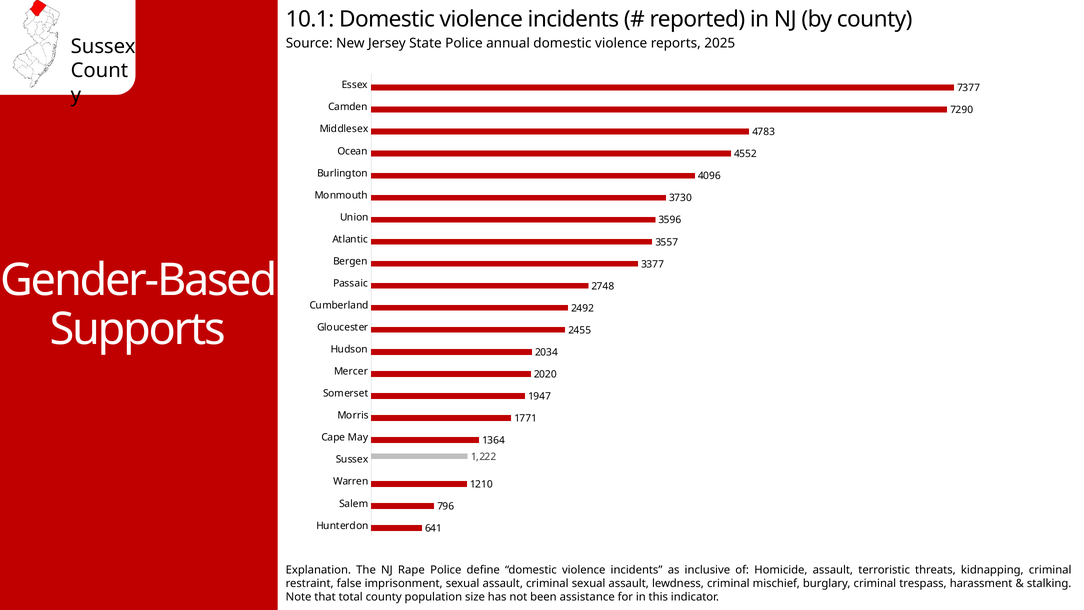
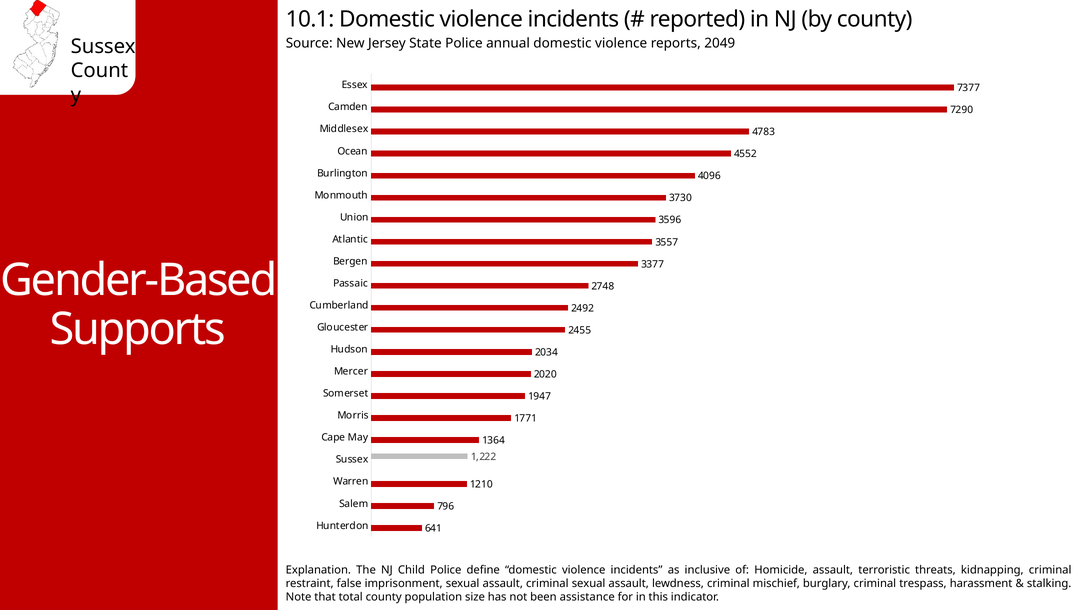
2025: 2025 -> 2049
Rape: Rape -> Child
